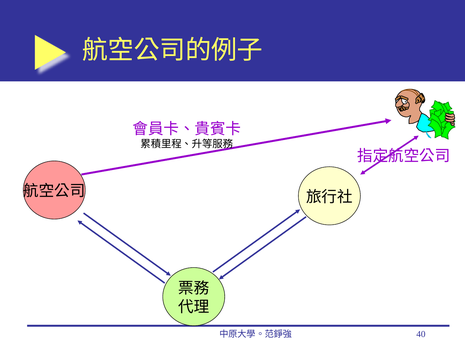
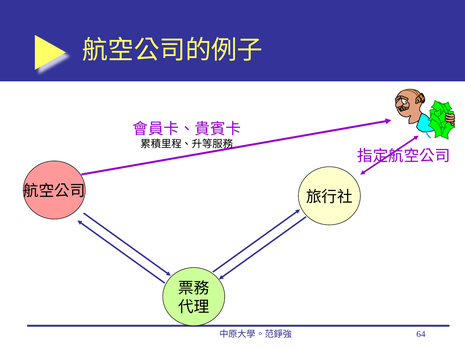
40: 40 -> 64
